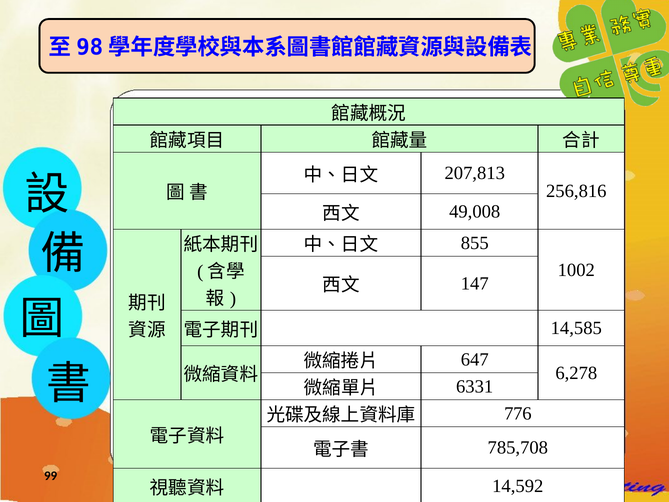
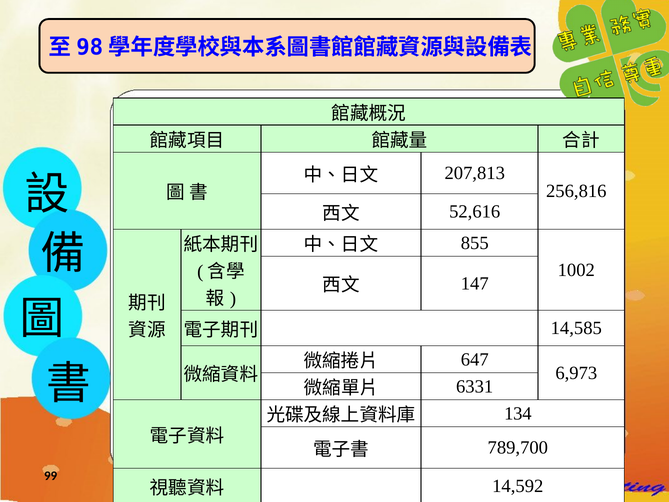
49,008: 49,008 -> 52,616
6,278: 6,278 -> 6,973
776: 776 -> 134
785,708: 785,708 -> 789,700
